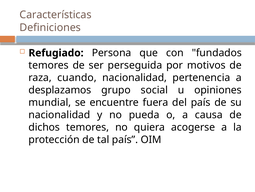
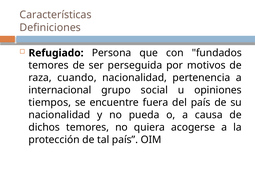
desplazamos: desplazamos -> internacional
mundial: mundial -> tiempos
